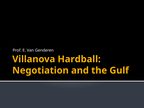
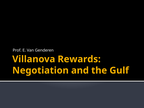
Hardball: Hardball -> Rewards
